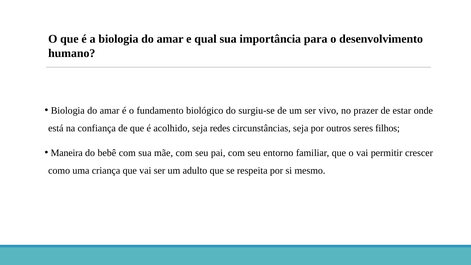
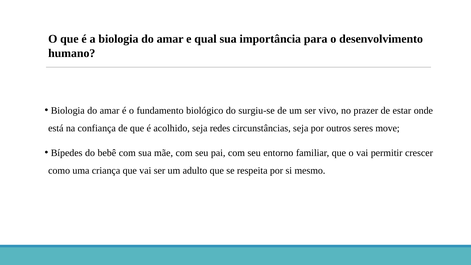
filhos: filhos -> move
Maneira: Maneira -> Bípedes
